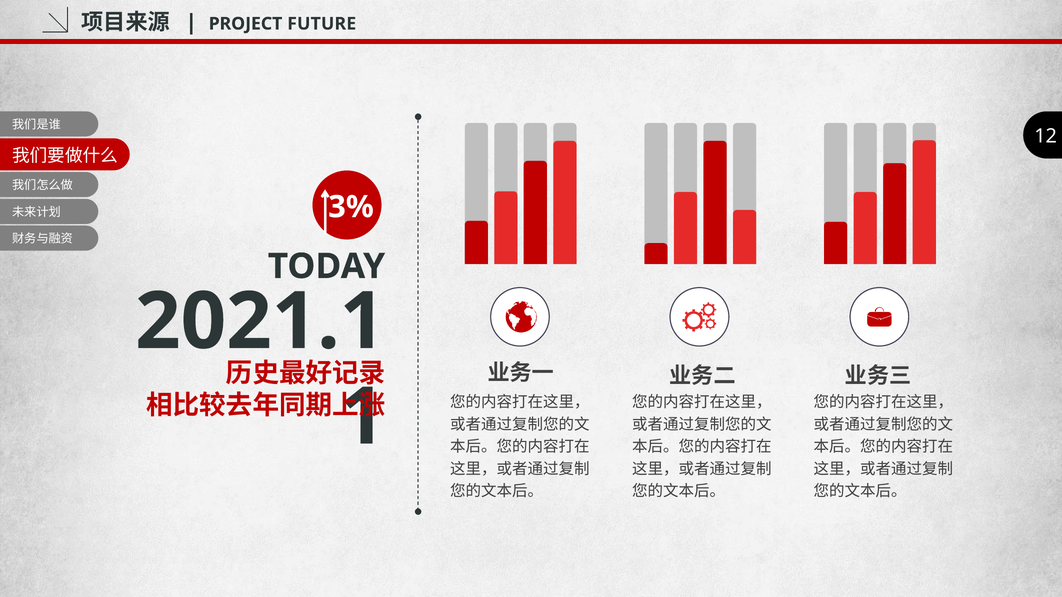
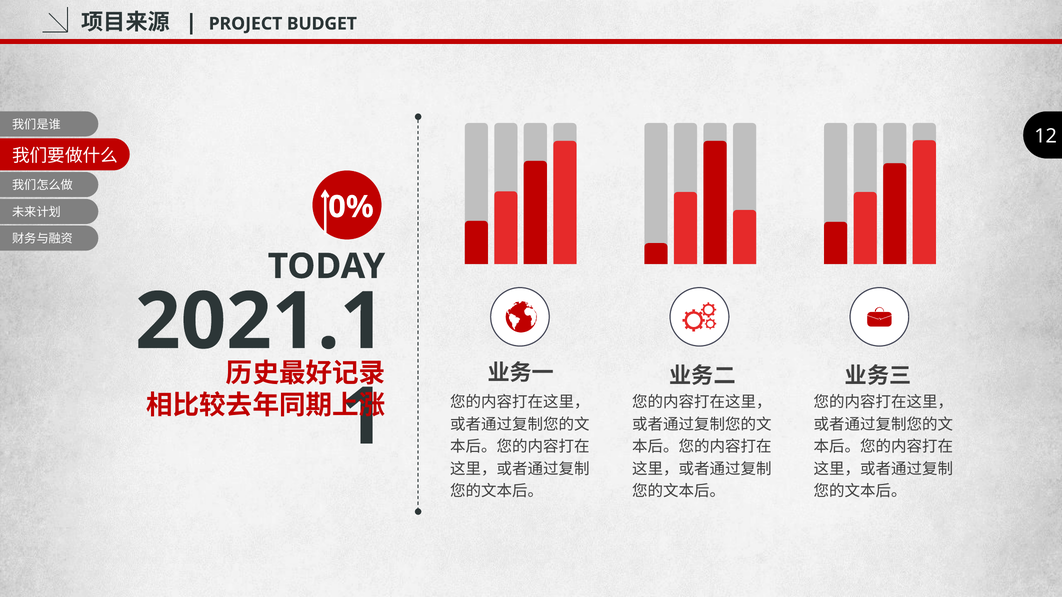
FUTURE: FUTURE -> BUDGET
3%: 3% -> 0%
